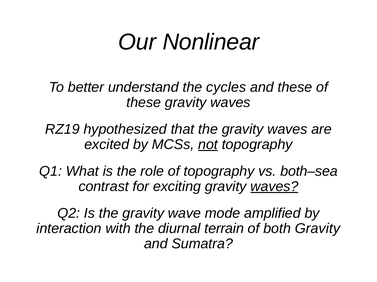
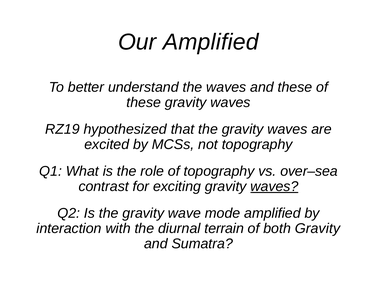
Our Nonlinear: Nonlinear -> Amplified
the cycles: cycles -> waves
not underline: present -> none
both–sea: both–sea -> over–sea
